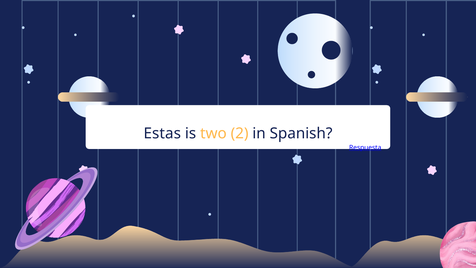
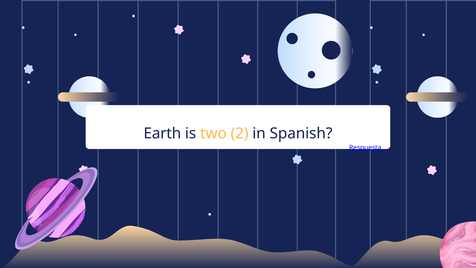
Estas: Estas -> Earth
